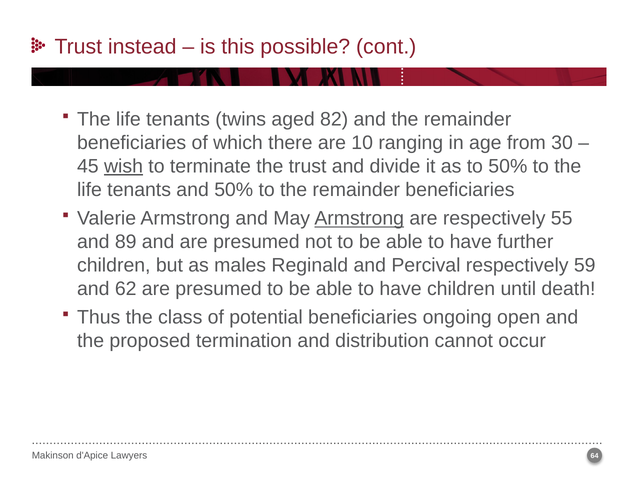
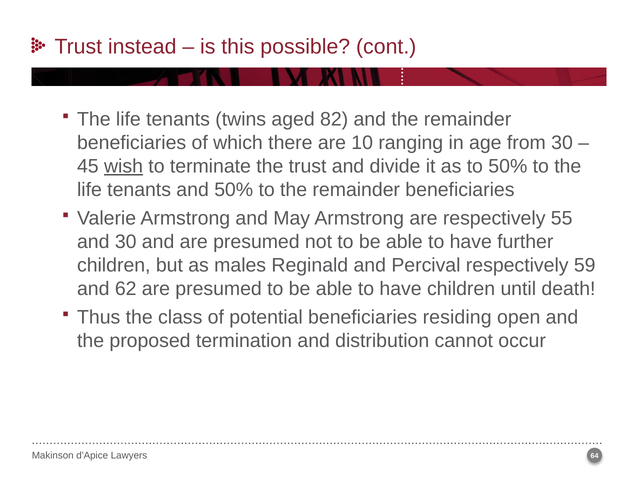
Armstrong at (359, 218) underline: present -> none
and 89: 89 -> 30
ongoing: ongoing -> residing
